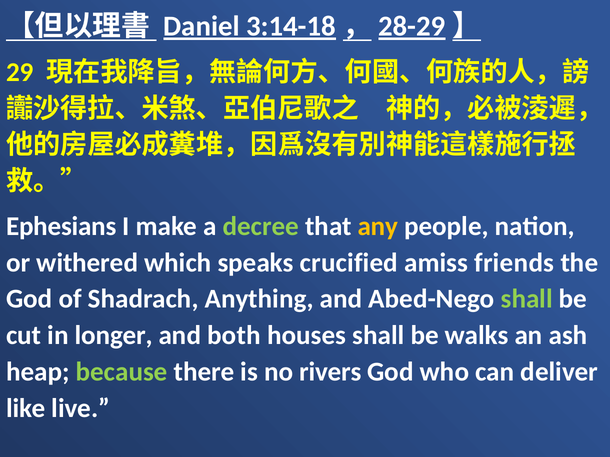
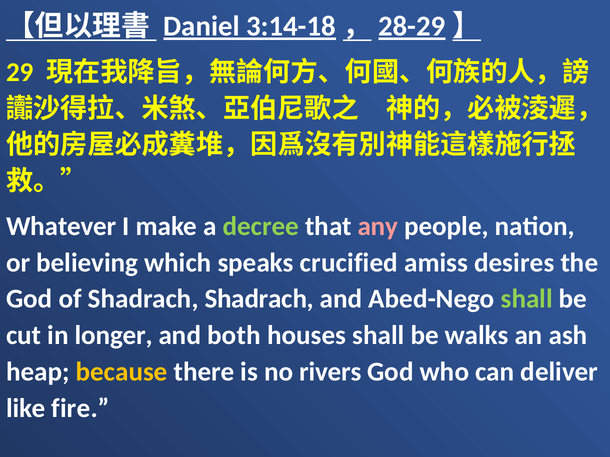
Ephesians: Ephesians -> Whatever
any colour: yellow -> pink
withered: withered -> believing
friends: friends -> desires
Shadrach Anything: Anything -> Shadrach
because colour: light green -> yellow
live: live -> fire
